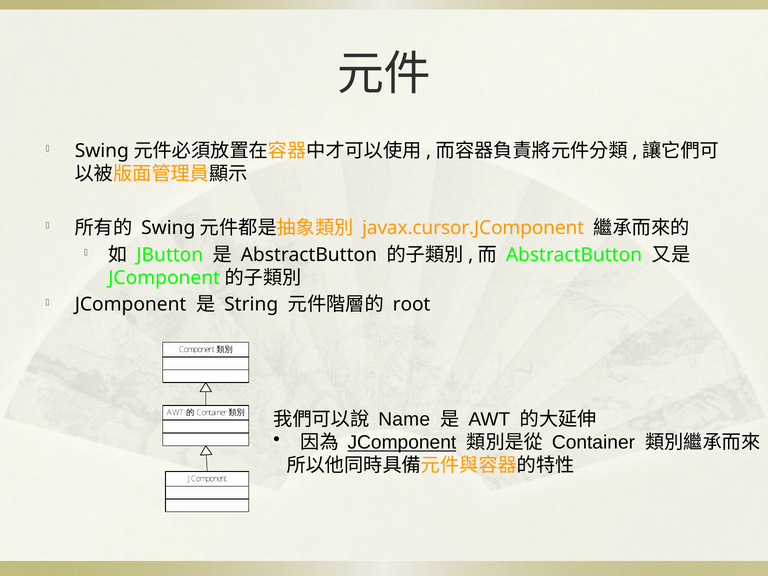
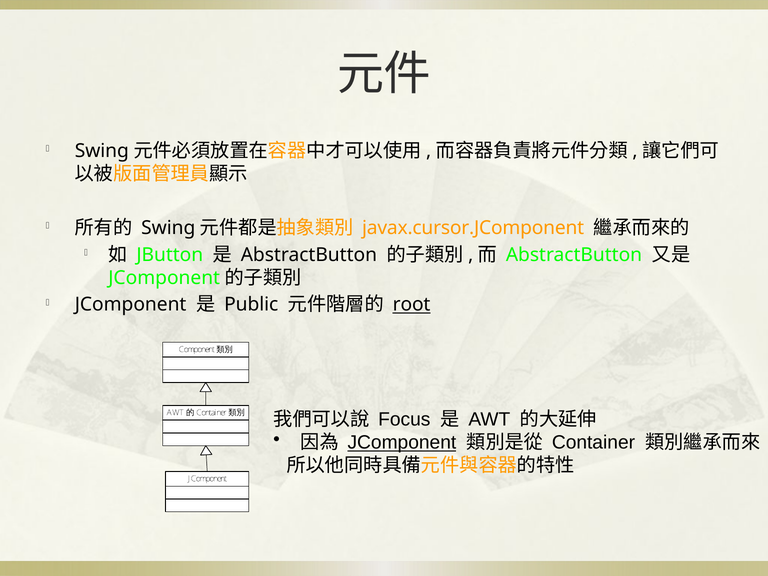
String: String -> Public
root underline: none -> present
Name: Name -> Focus
